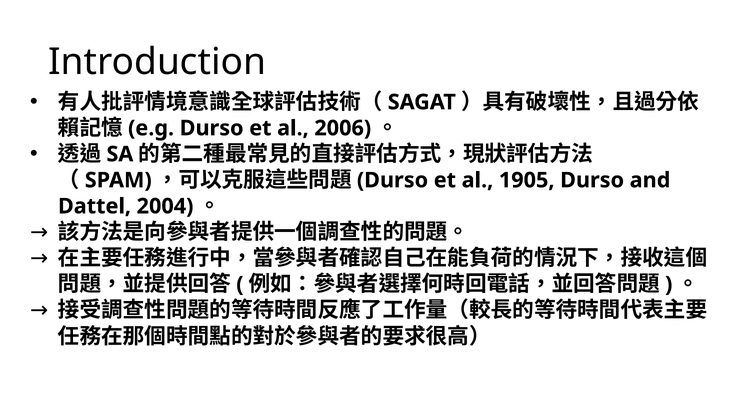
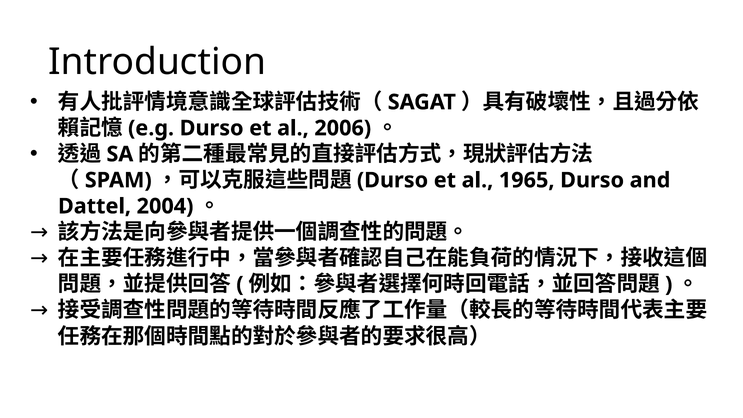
1905: 1905 -> 1965
